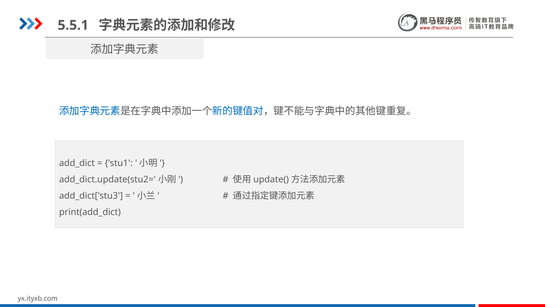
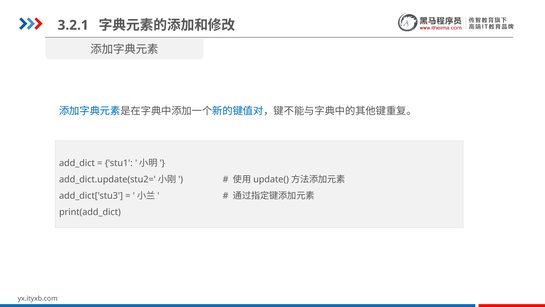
5.5.1: 5.5.1 -> 3.2.1
